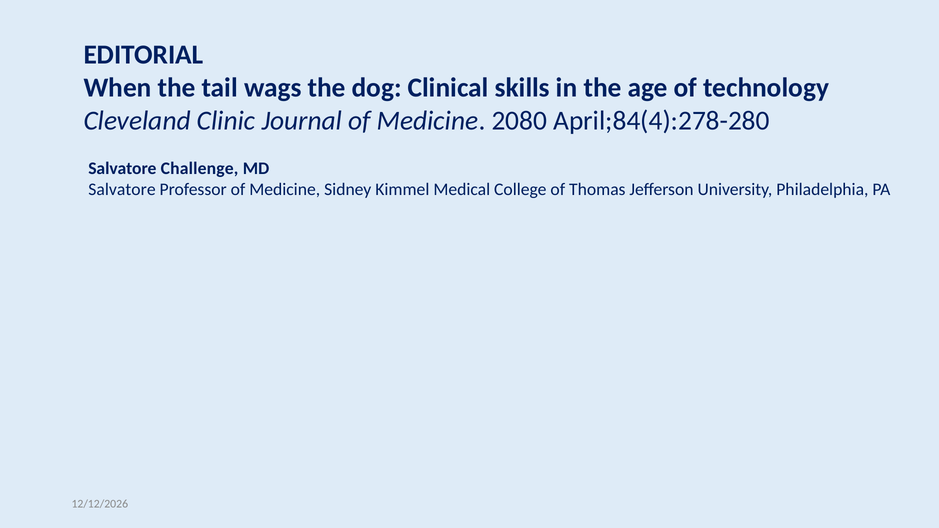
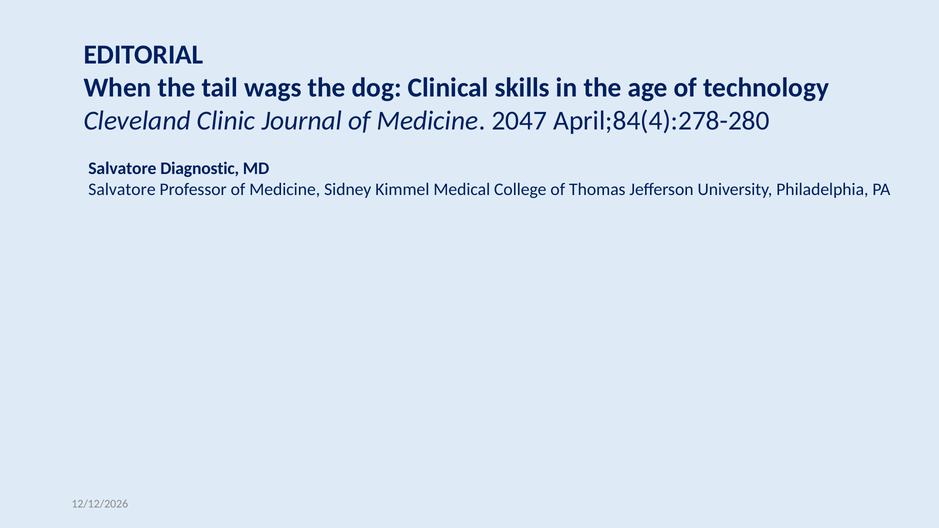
2080: 2080 -> 2047
Challenge: Challenge -> Diagnostic
